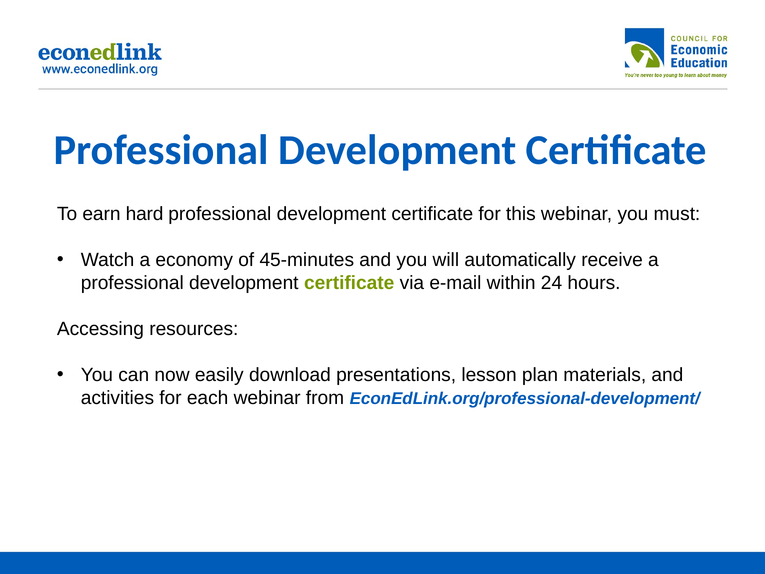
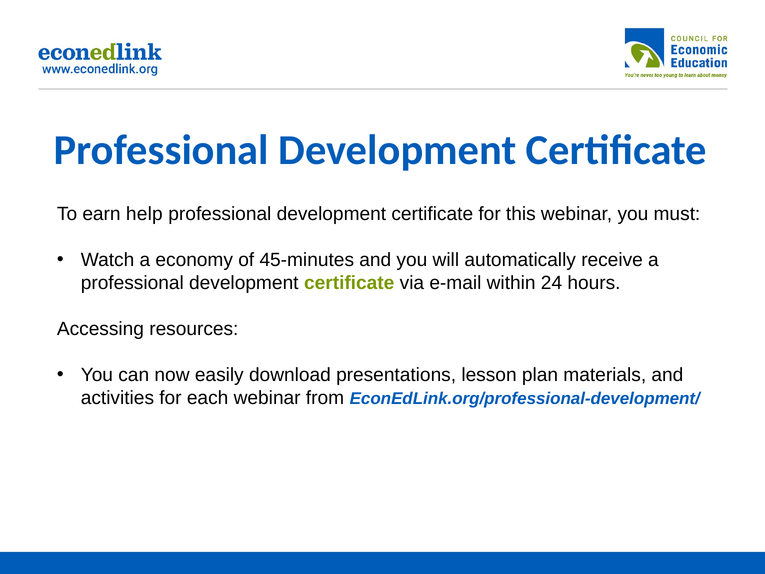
hard: hard -> help
